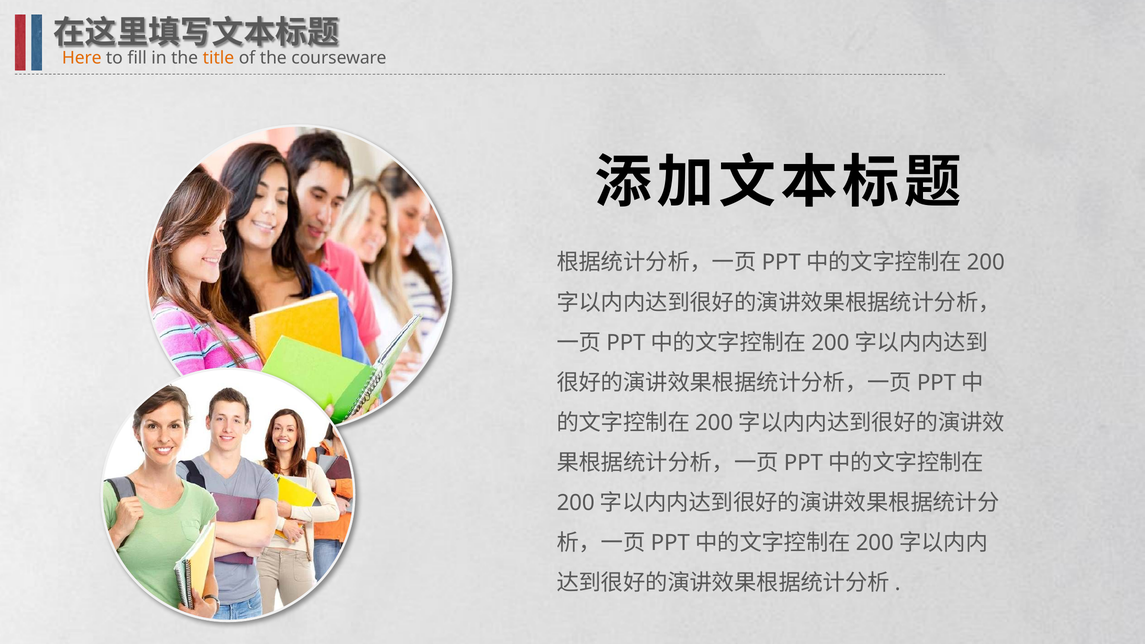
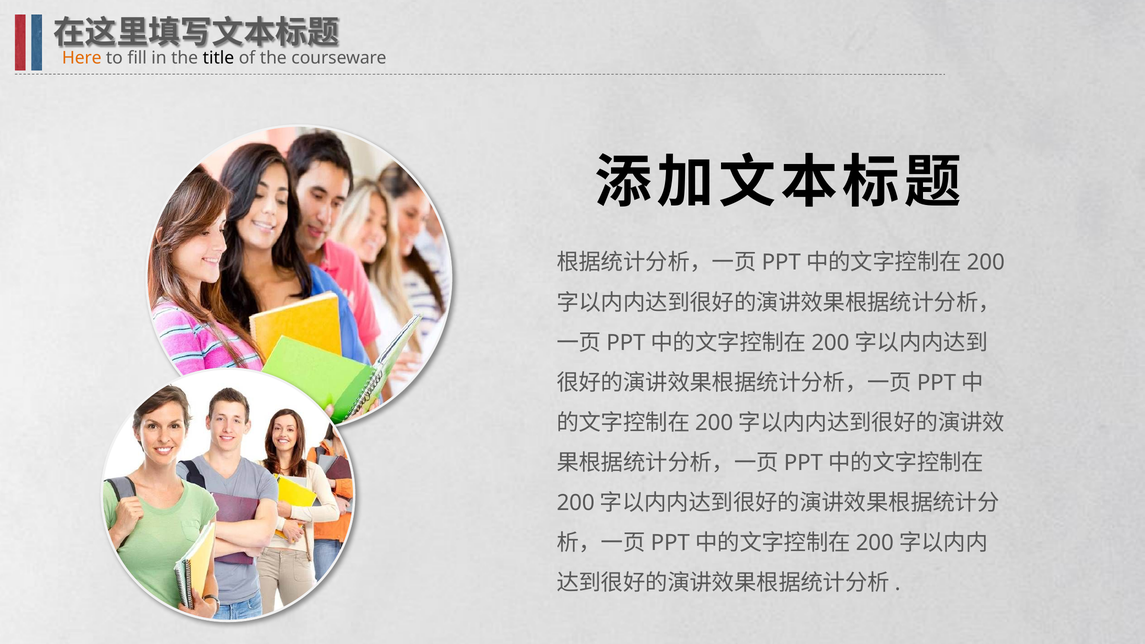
title colour: orange -> black
